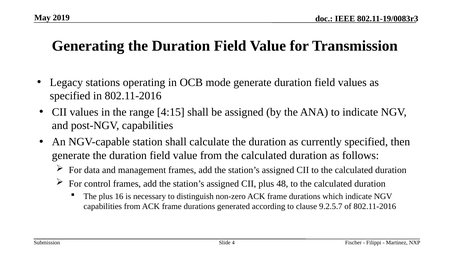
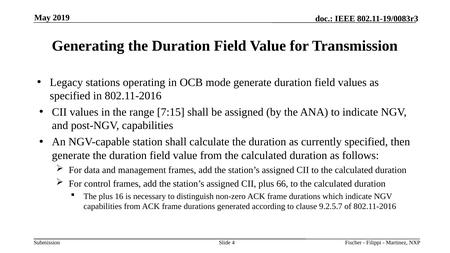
4:15: 4:15 -> 7:15
48: 48 -> 66
